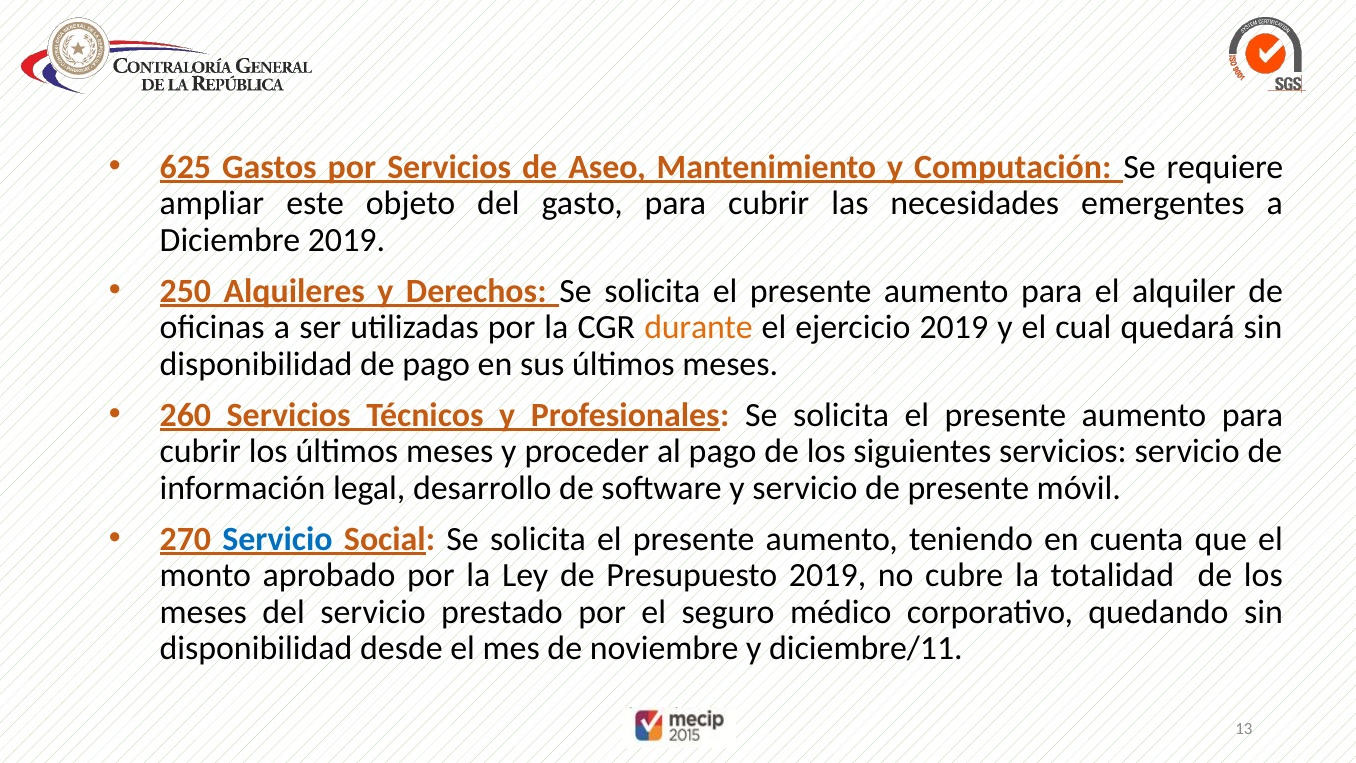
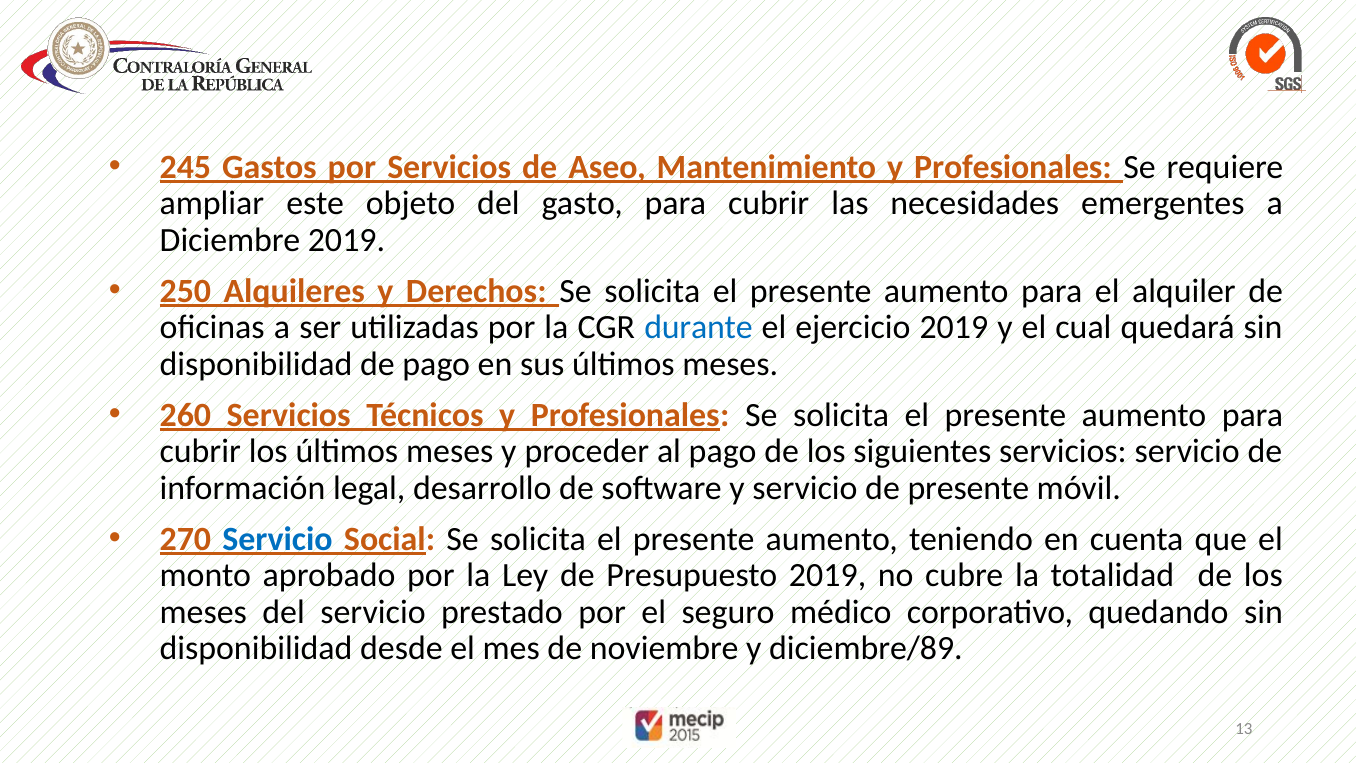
625: 625 -> 245
Mantenimiento y Computación: Computación -> Profesionales
durante colour: orange -> blue
diciembre/11: diciembre/11 -> diciembre/89
